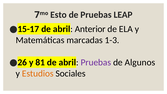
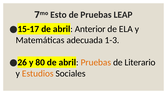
marcadas: marcadas -> adecuada
81: 81 -> 80
Pruebas at (96, 62) colour: purple -> orange
Algunos: Algunos -> Literario
